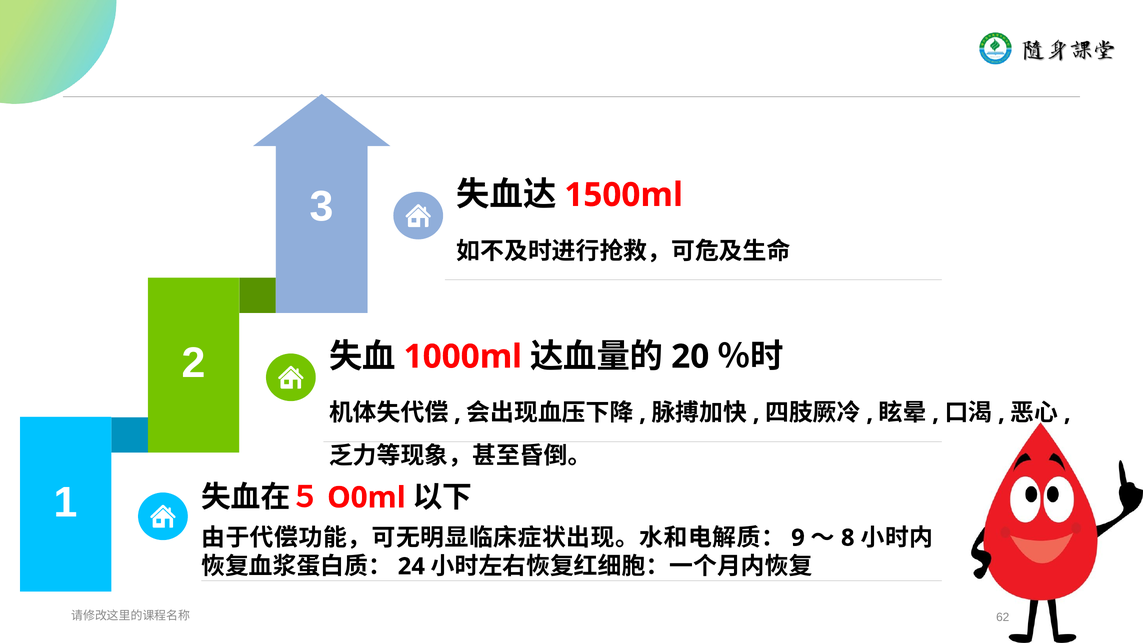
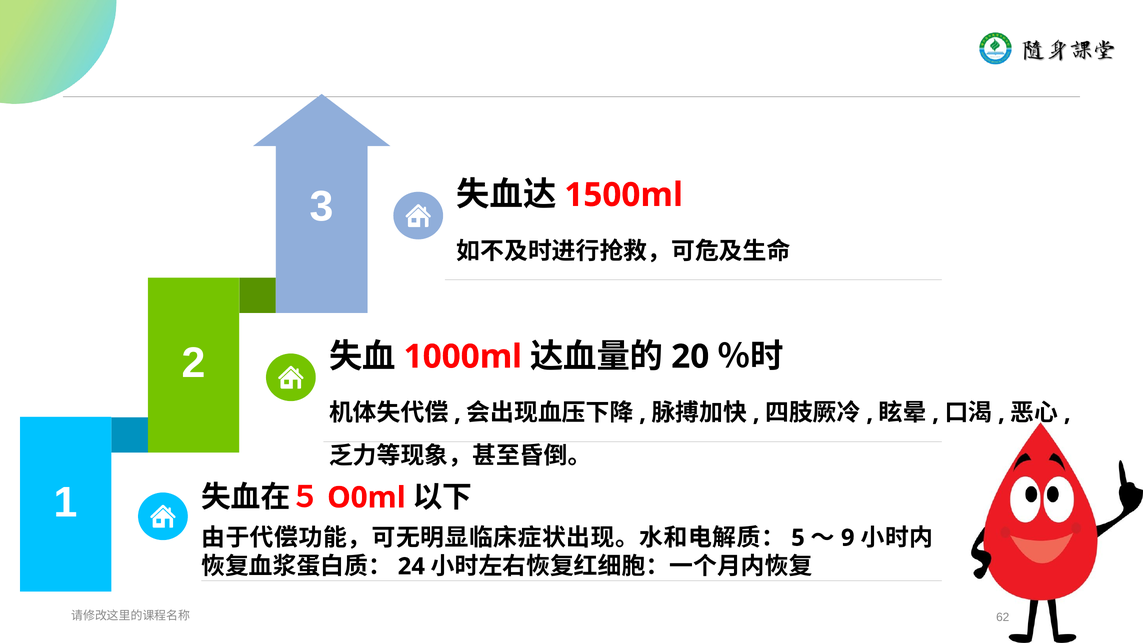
9: 9 -> 5
8: 8 -> 9
